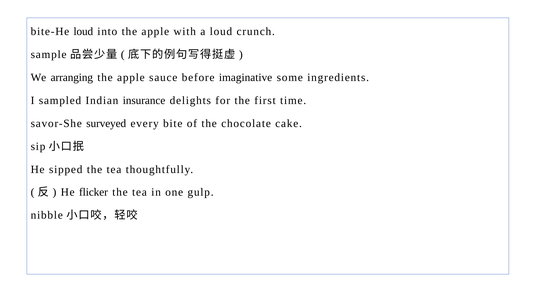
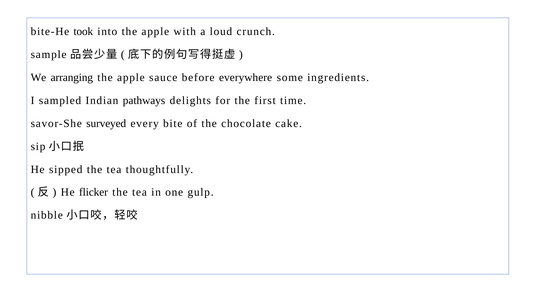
bite-He loud: loud -> took
imaginative: imaginative -> everywhere
insurance: insurance -> pathways
